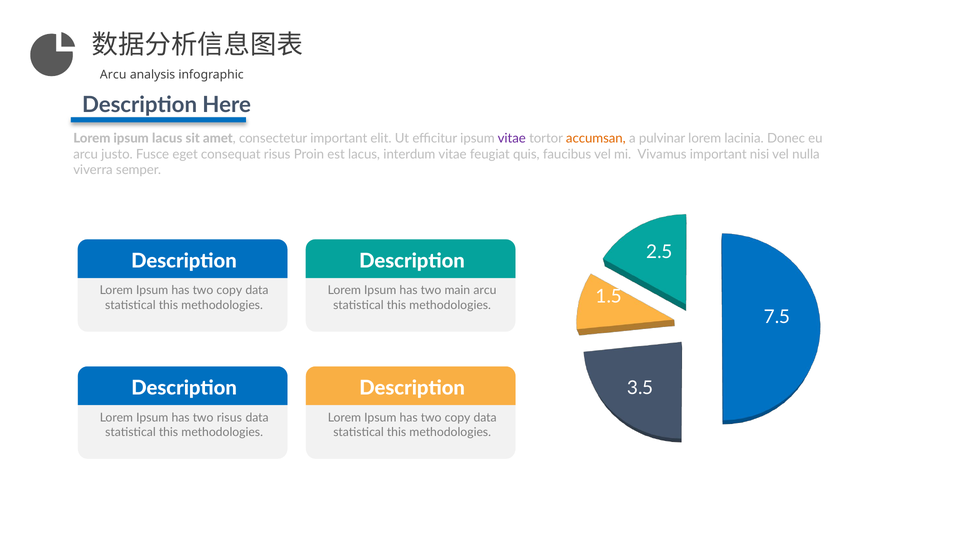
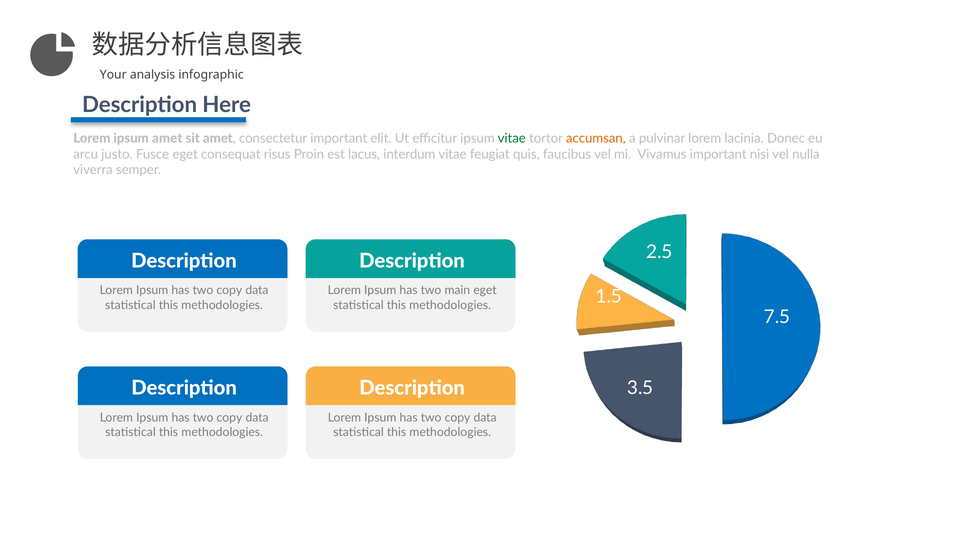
Arcu at (113, 75): Arcu -> Your
ipsum lacus: lacus -> amet
vitae at (512, 139) colour: purple -> green
main arcu: arcu -> eget
risus at (229, 418): risus -> copy
